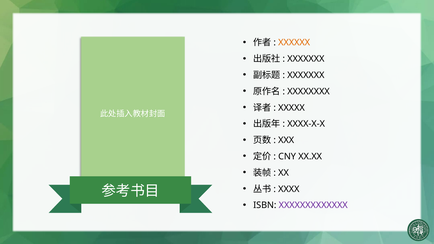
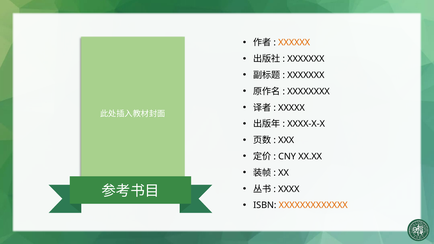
XXXXXXXXXXXXX colour: purple -> orange
